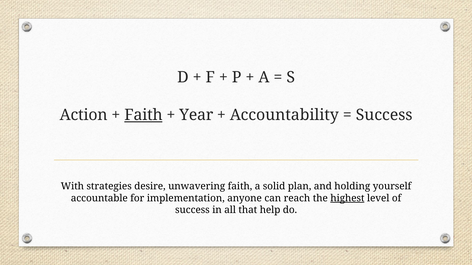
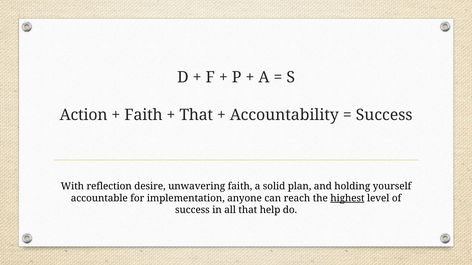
Faith at (143, 115) underline: present -> none
Year at (196, 115): Year -> That
strategies: strategies -> reflection
